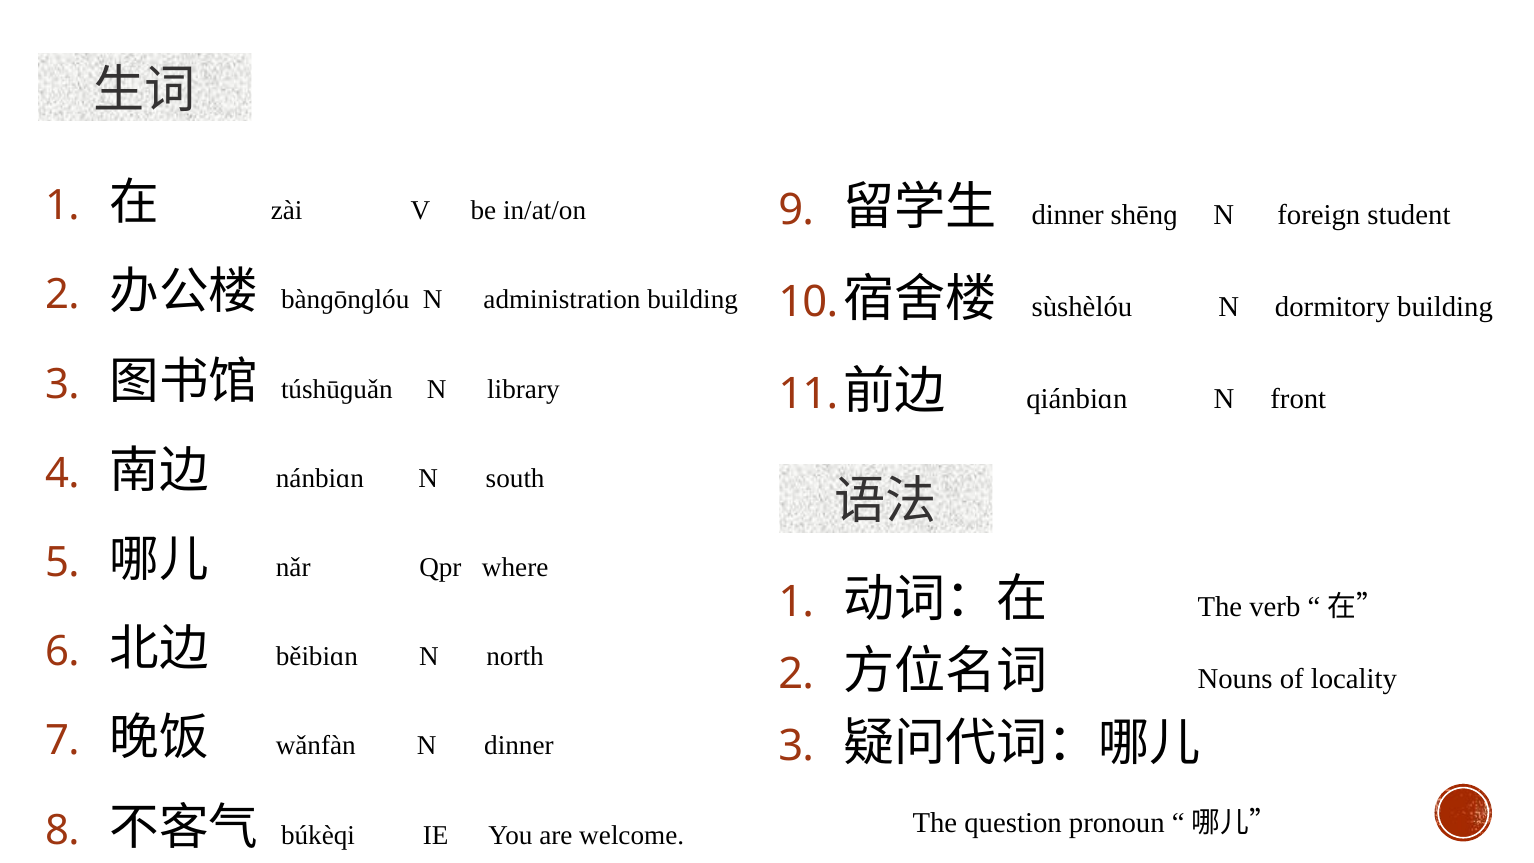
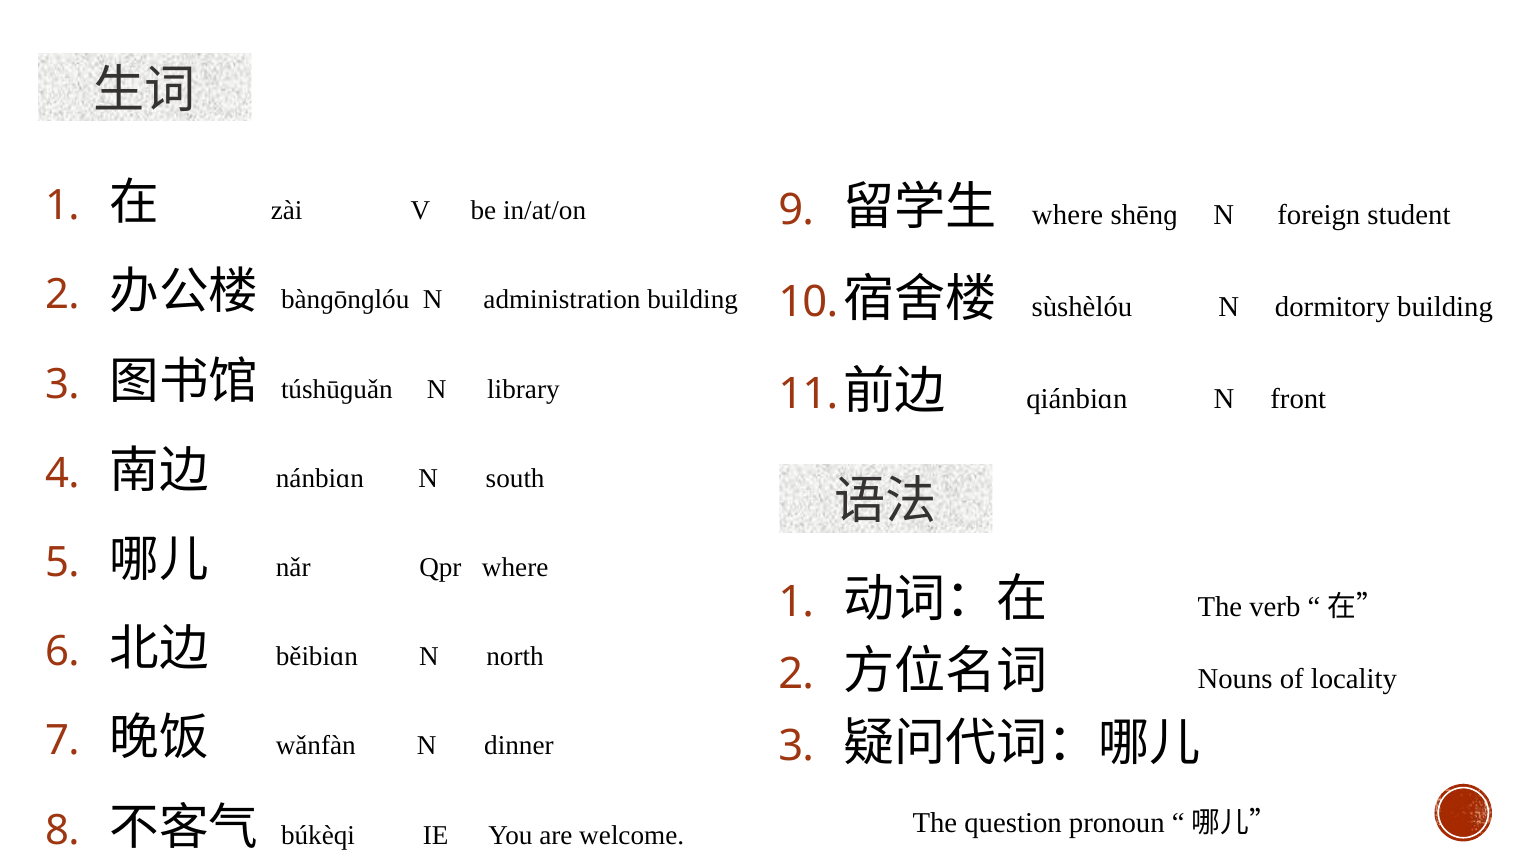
dinner at (1068, 215): dinner -> where
